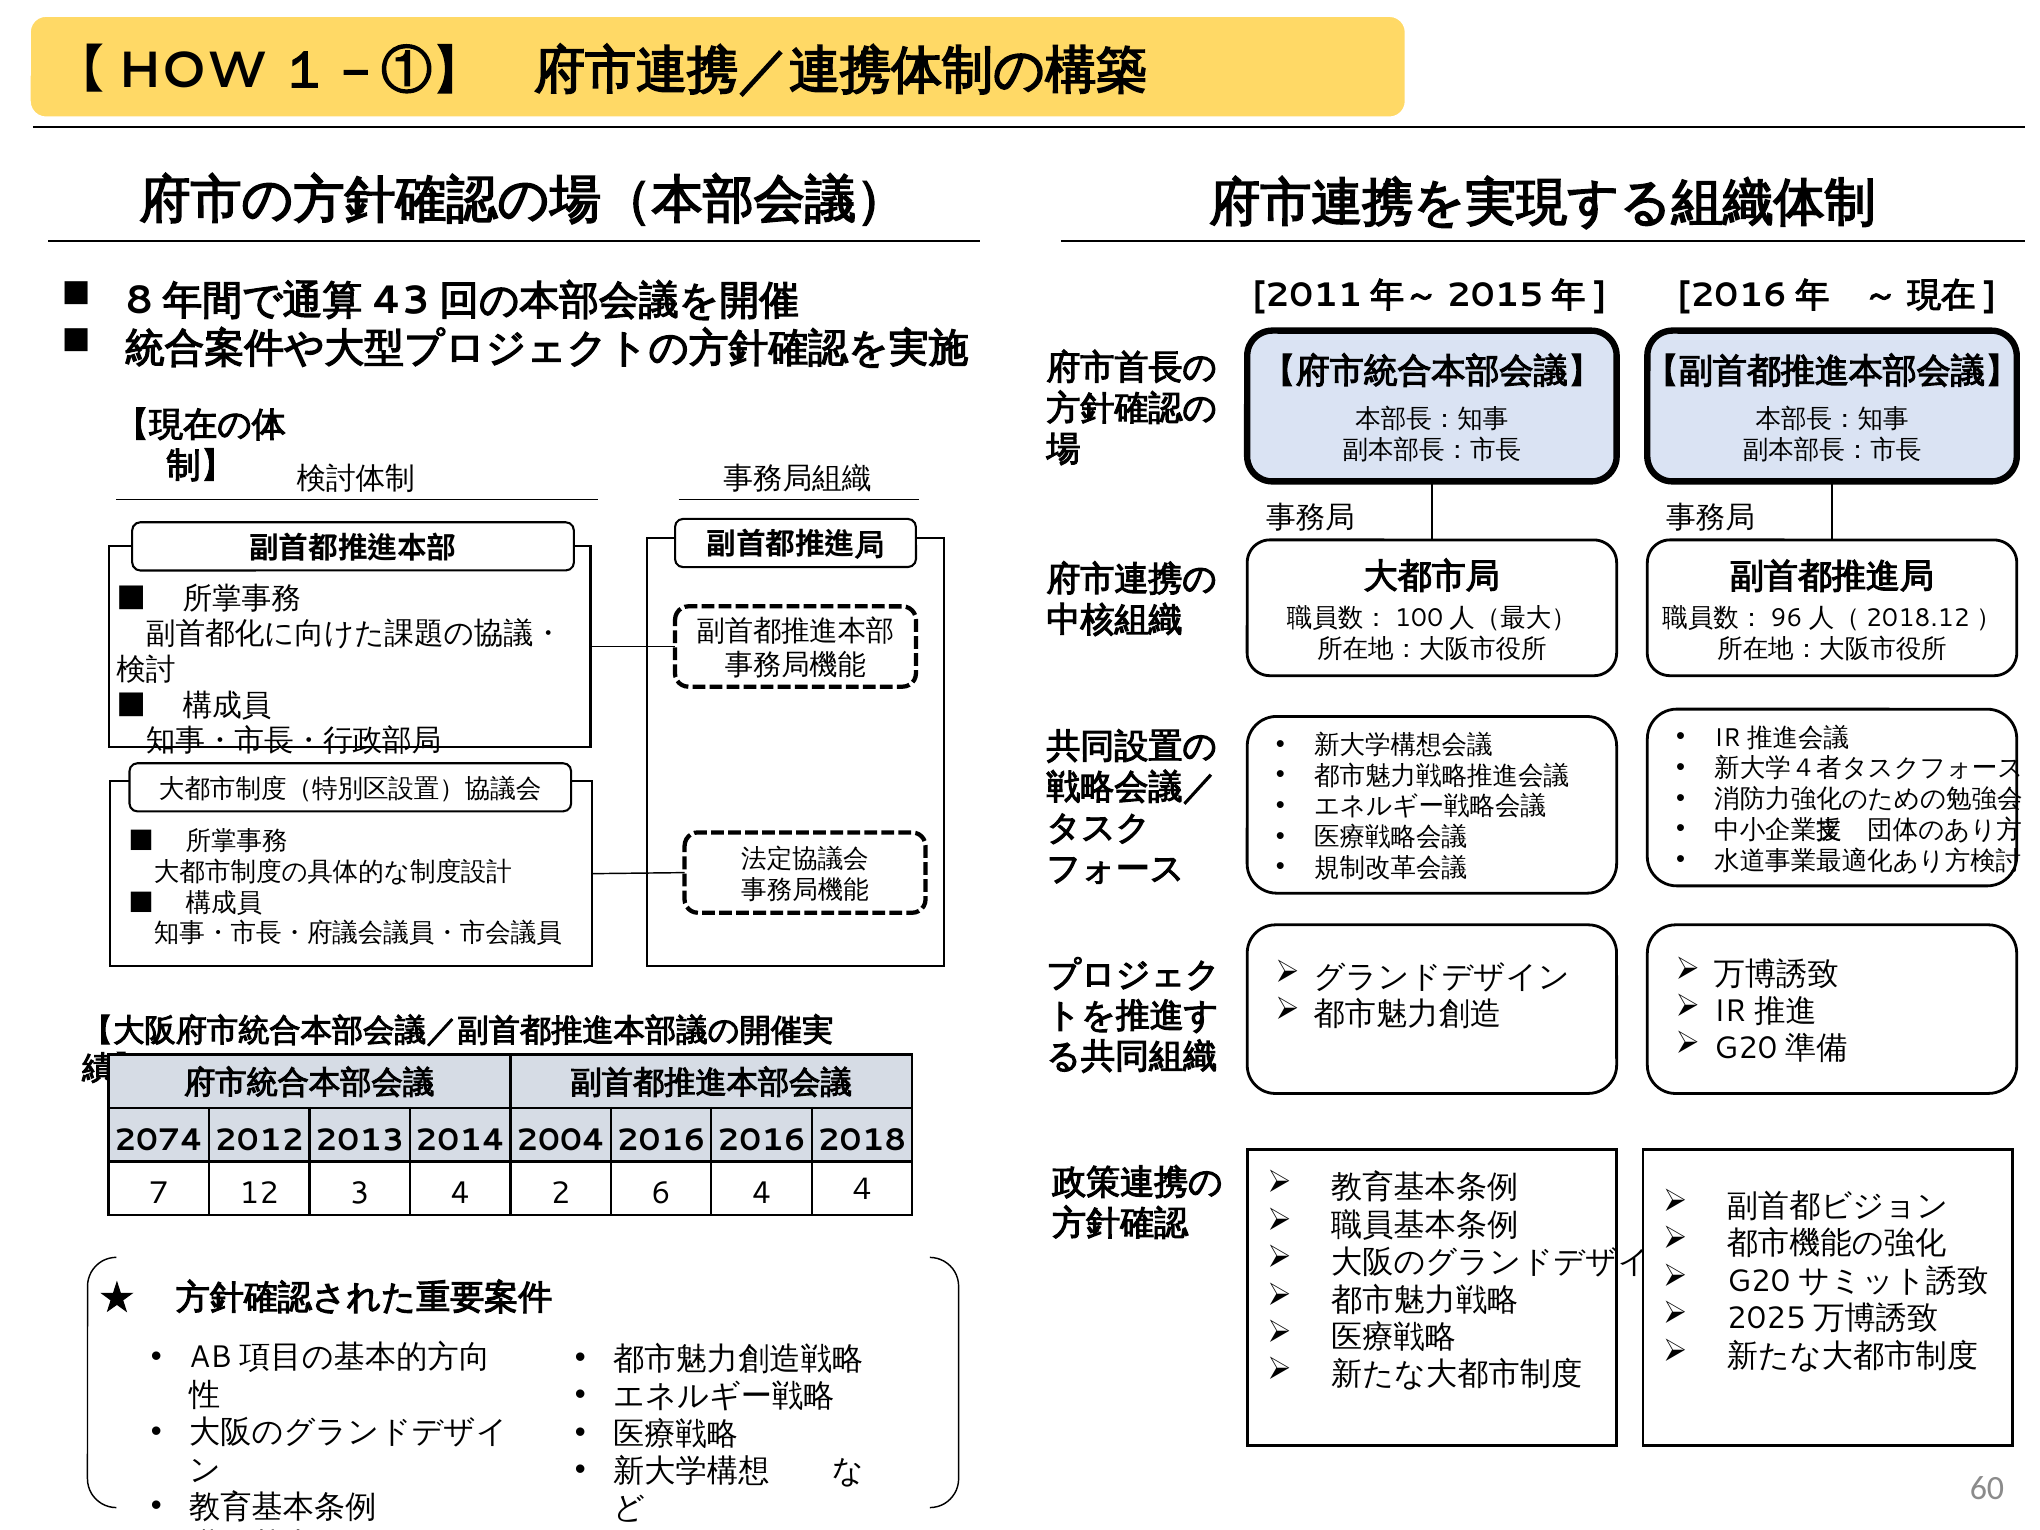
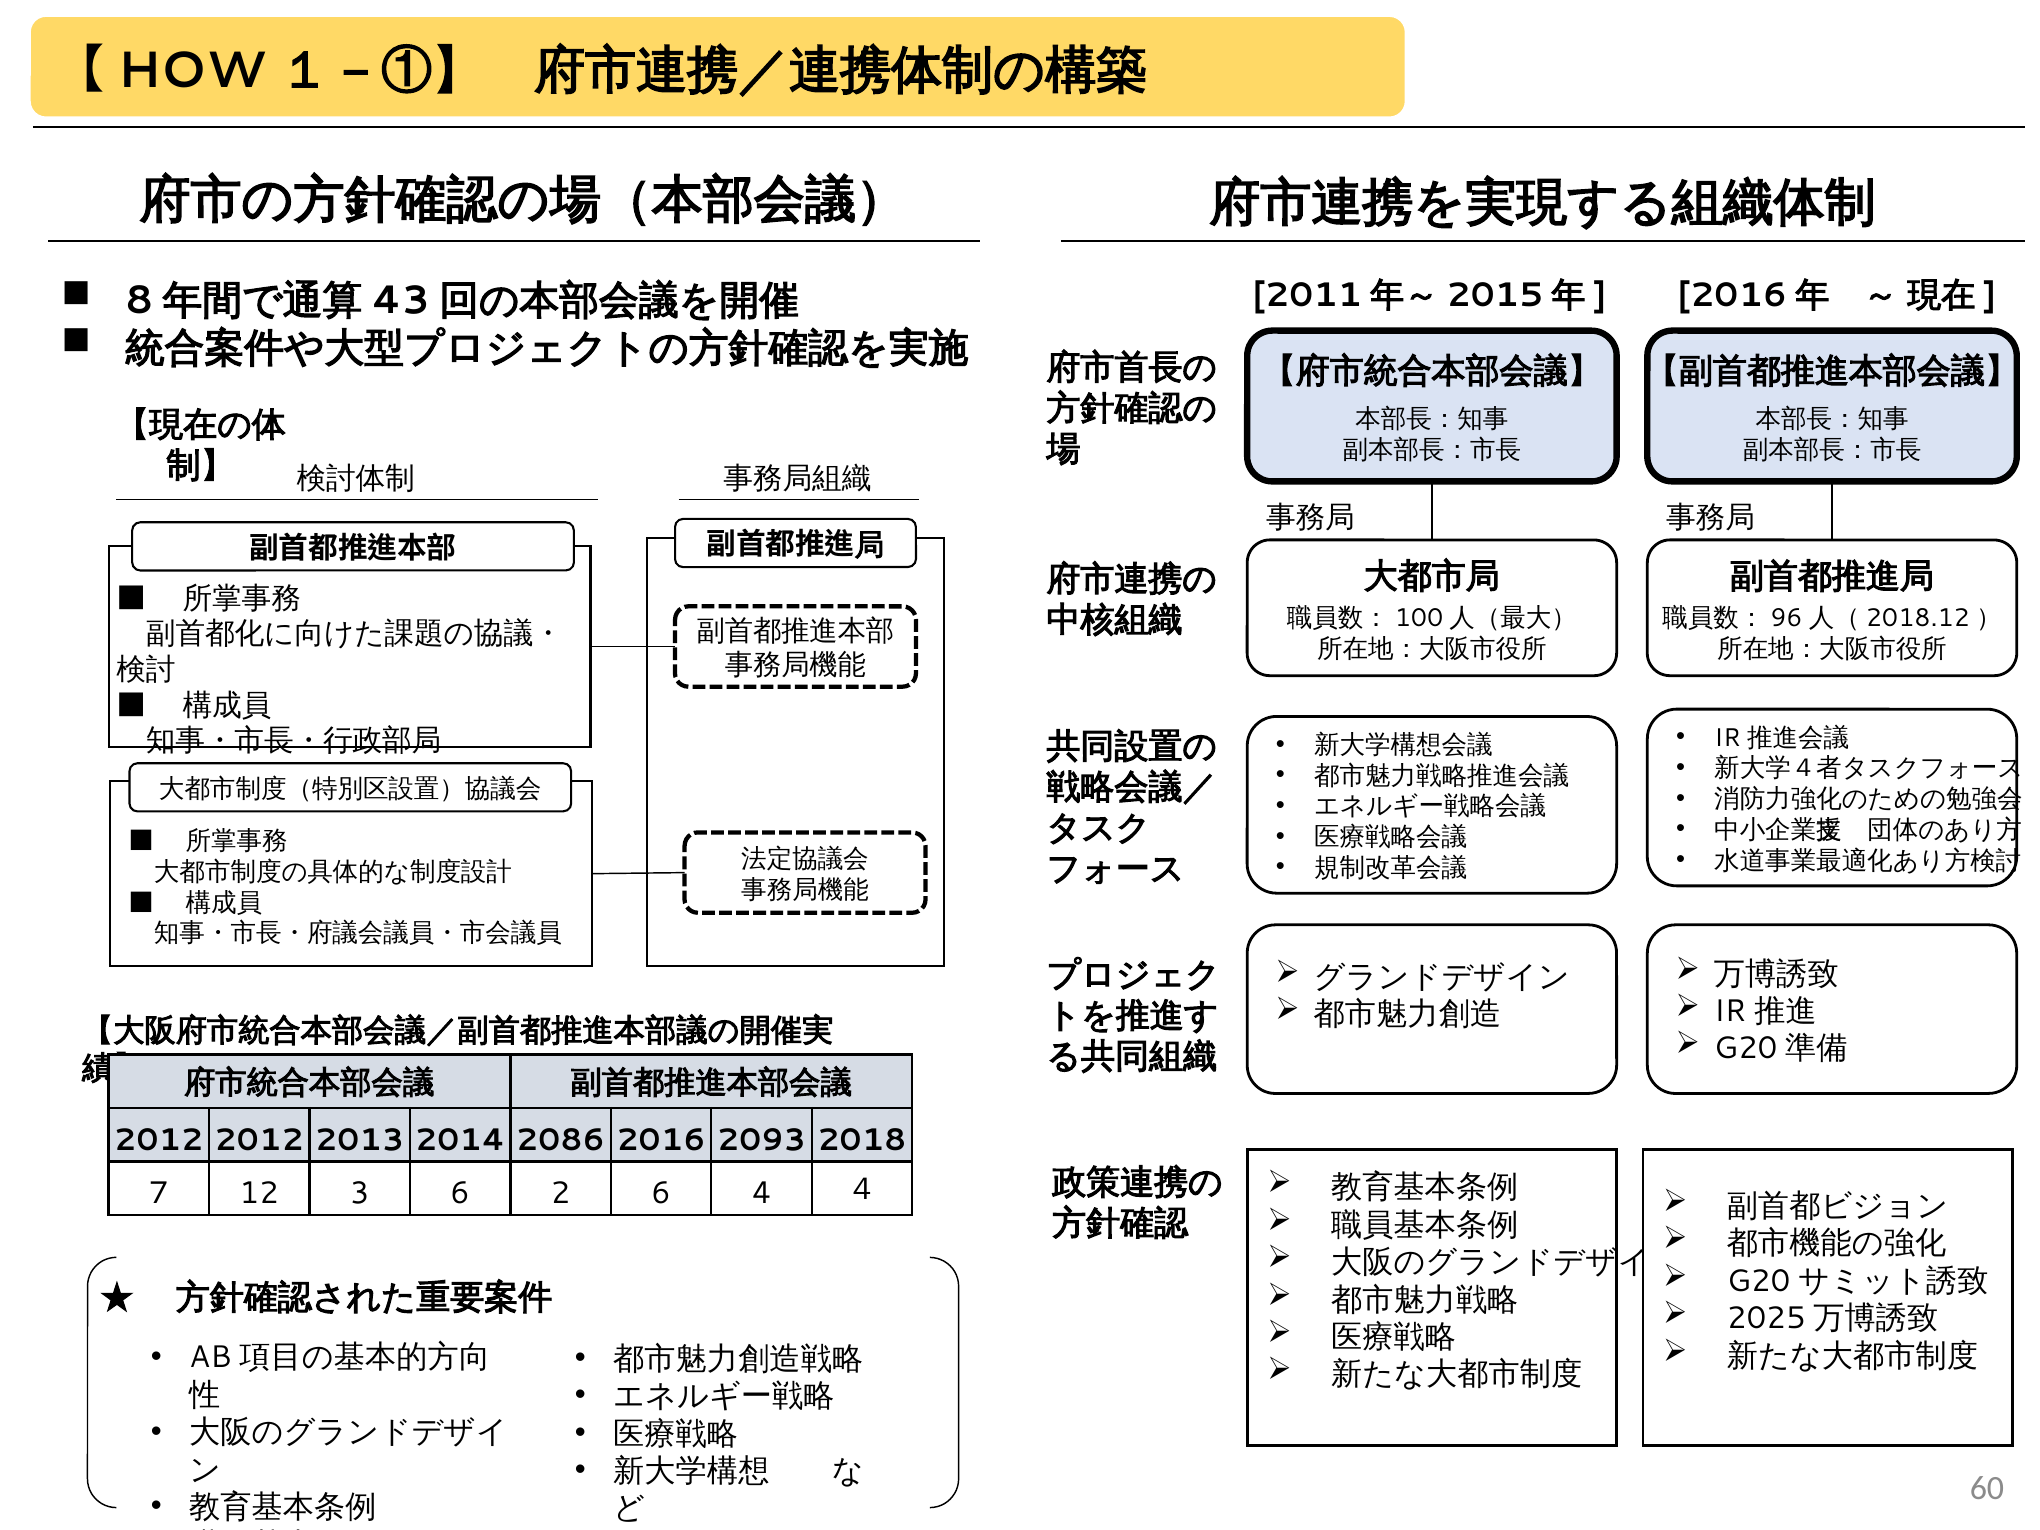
2074 at (159, 1140): 2074 -> 2012
2004: 2004 -> 2086
2016 2016: 2016 -> 2093
3 4: 4 -> 6
